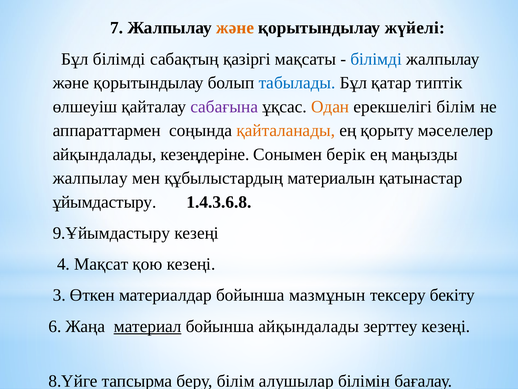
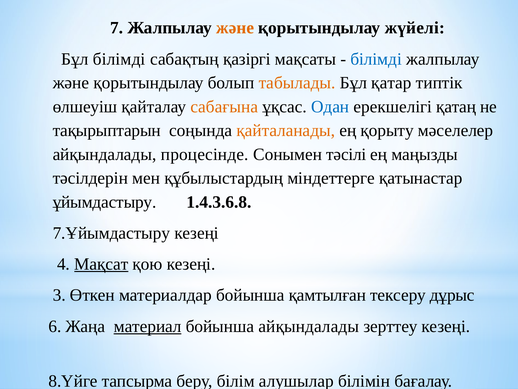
табылады colour: blue -> orange
сабағына colour: purple -> orange
Одан colour: orange -> blue
ерекшелігі білім: білім -> қатаң
аппараттармен: аппараттармен -> тақырыптарын
кезеңдеріне: кезеңдеріне -> процесінде
берік: берік -> тәсілі
жалпылау at (90, 178): жалпылау -> тәсілдерін
материалын: материалын -> міндеттерге
9.Ұйымдастыру: 9.Ұйымдастыру -> 7.Ұйымдастыру
Мақсат underline: none -> present
мазмұнын: мазмұнын -> қамтылған
бекіту: бекіту -> дұрыс
